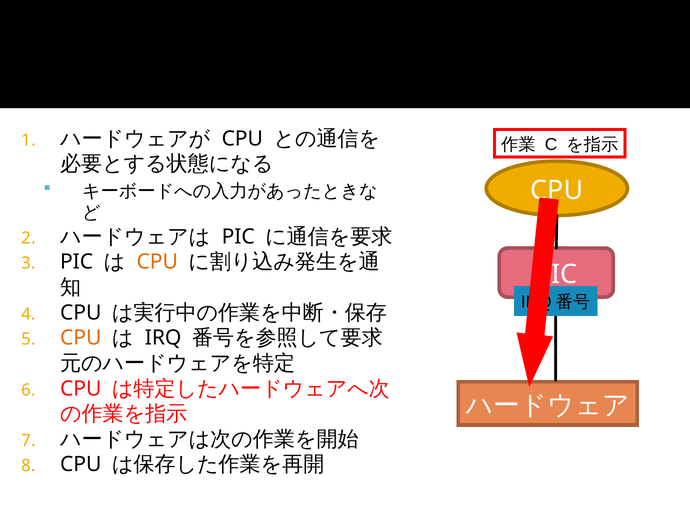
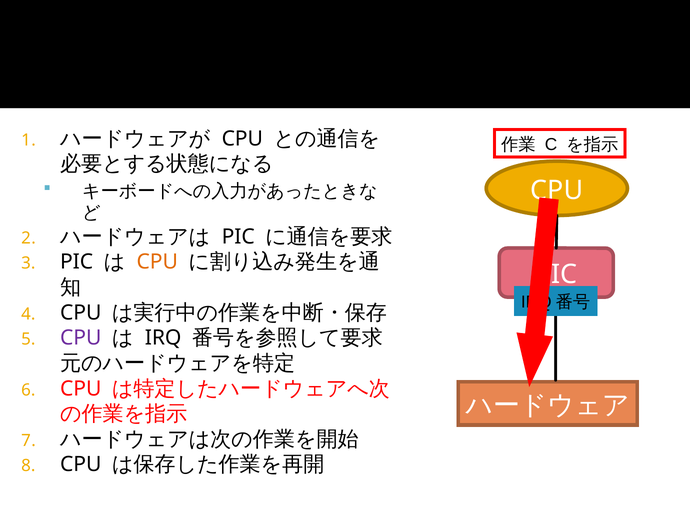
CPU at (81, 338) colour: orange -> purple
